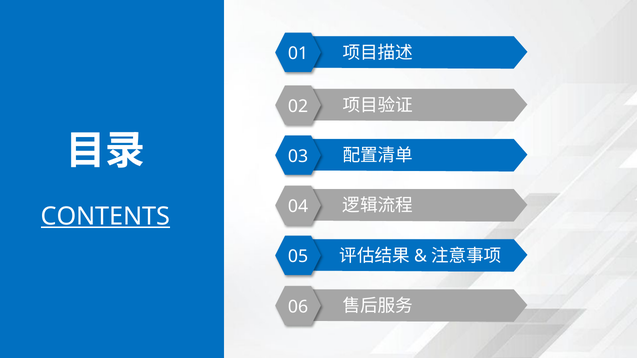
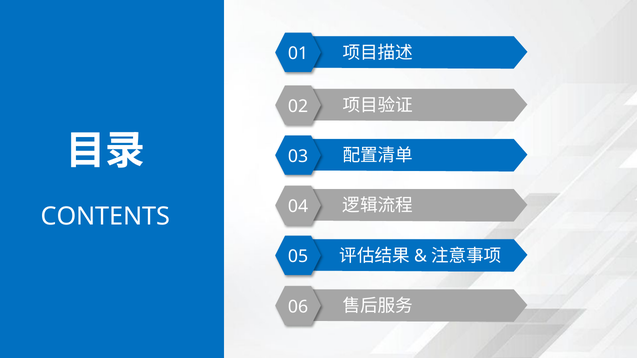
CONTENTS underline: present -> none
